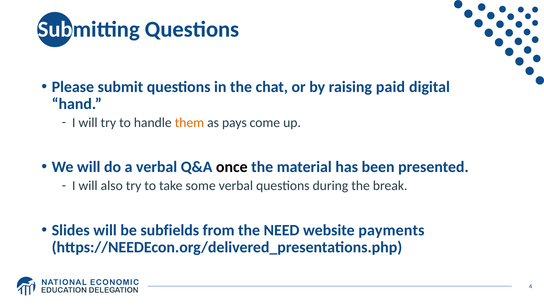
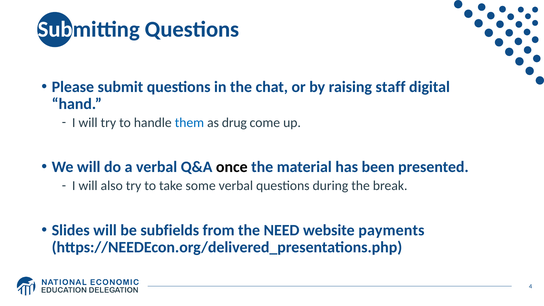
paid: paid -> staff
them colour: orange -> blue
pays: pays -> drug
